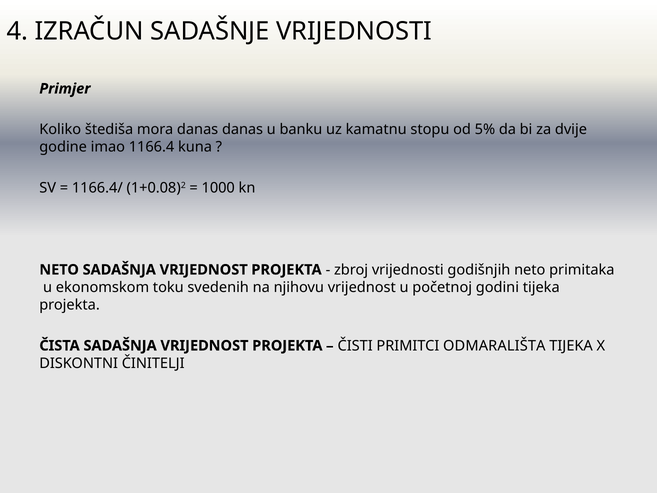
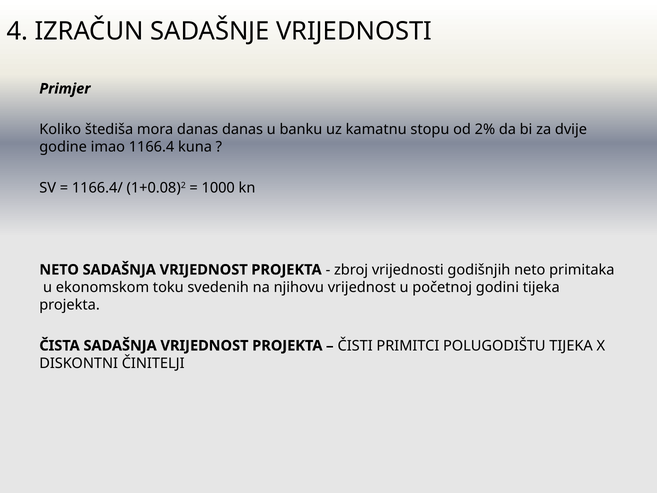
5%: 5% -> 2%
ODMARALIŠTA: ODMARALIŠTA -> POLUGODIŠTU
